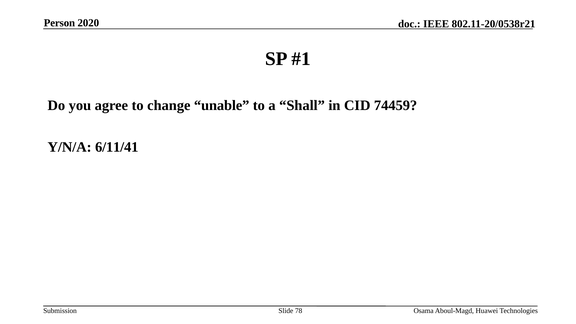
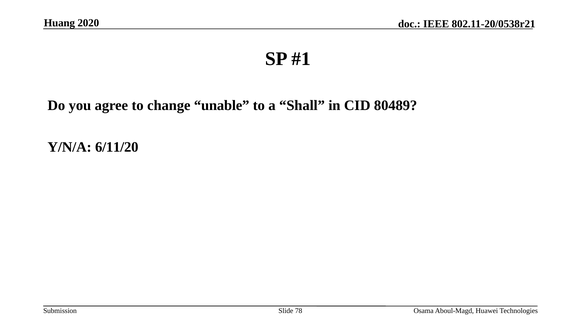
Person: Person -> Huang
74459: 74459 -> 80489
6/11/41: 6/11/41 -> 6/11/20
